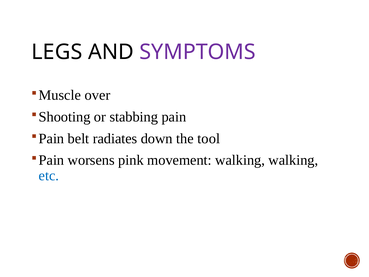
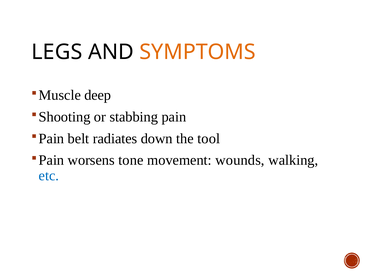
SYMPTOMS colour: purple -> orange
over: over -> deep
pink: pink -> tone
movement walking: walking -> wounds
